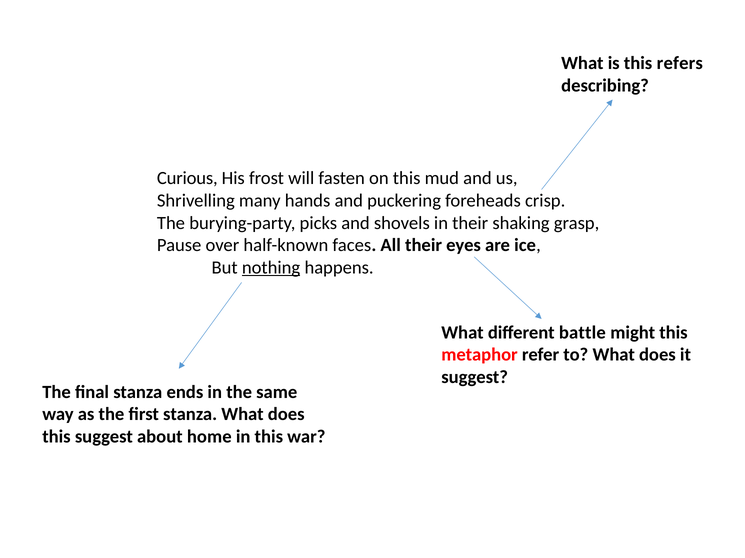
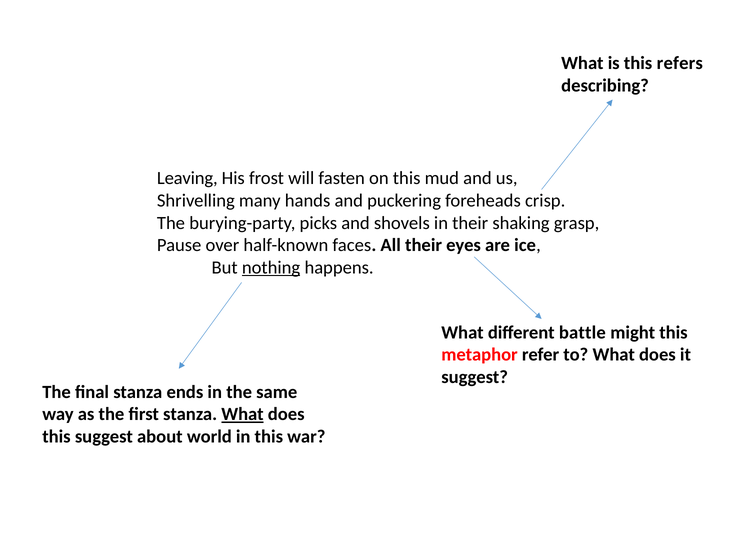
Curious: Curious -> Leaving
What at (242, 415) underline: none -> present
home: home -> world
